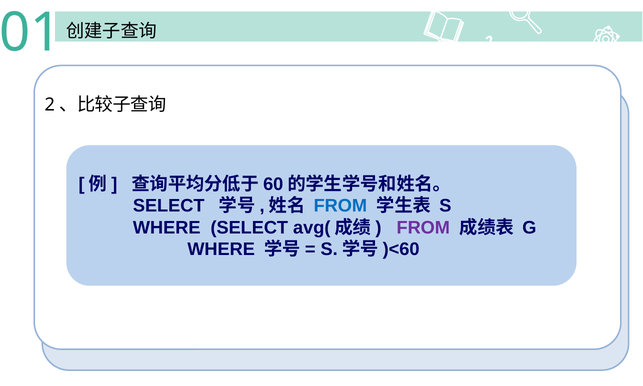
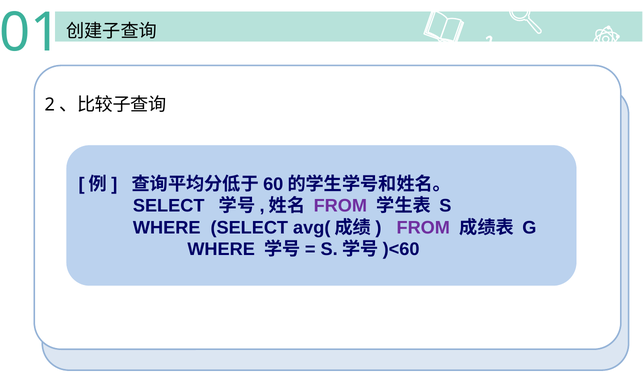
FROM at (340, 206) colour: blue -> purple
